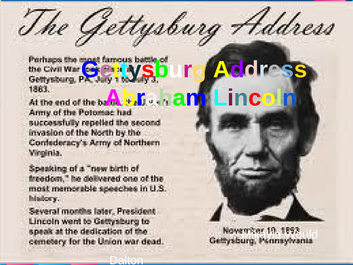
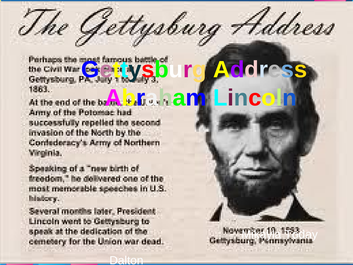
Would: Would -> Today
